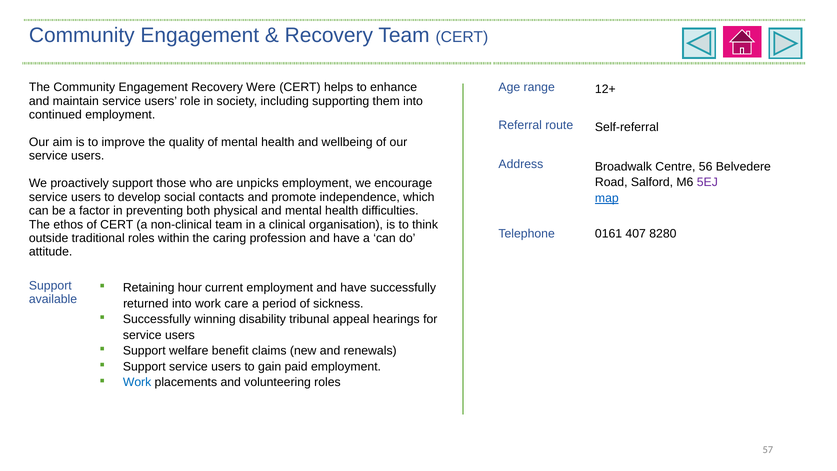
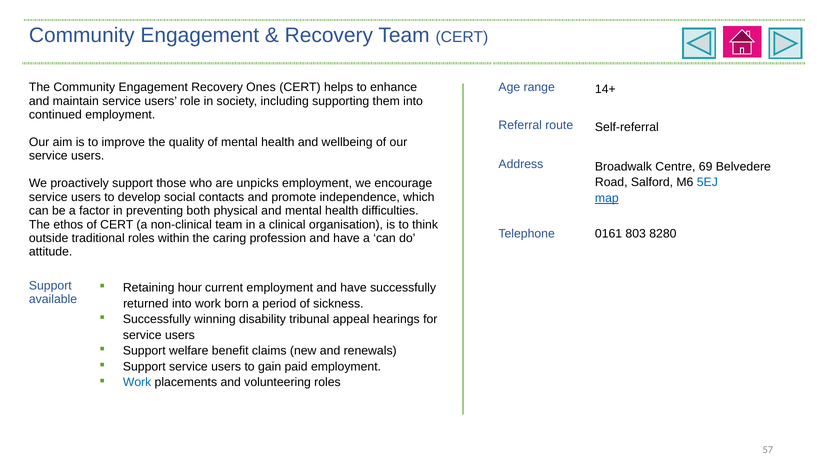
Were: Were -> Ones
12+: 12+ -> 14+
56: 56 -> 69
5EJ colour: purple -> blue
407: 407 -> 803
care: care -> born
